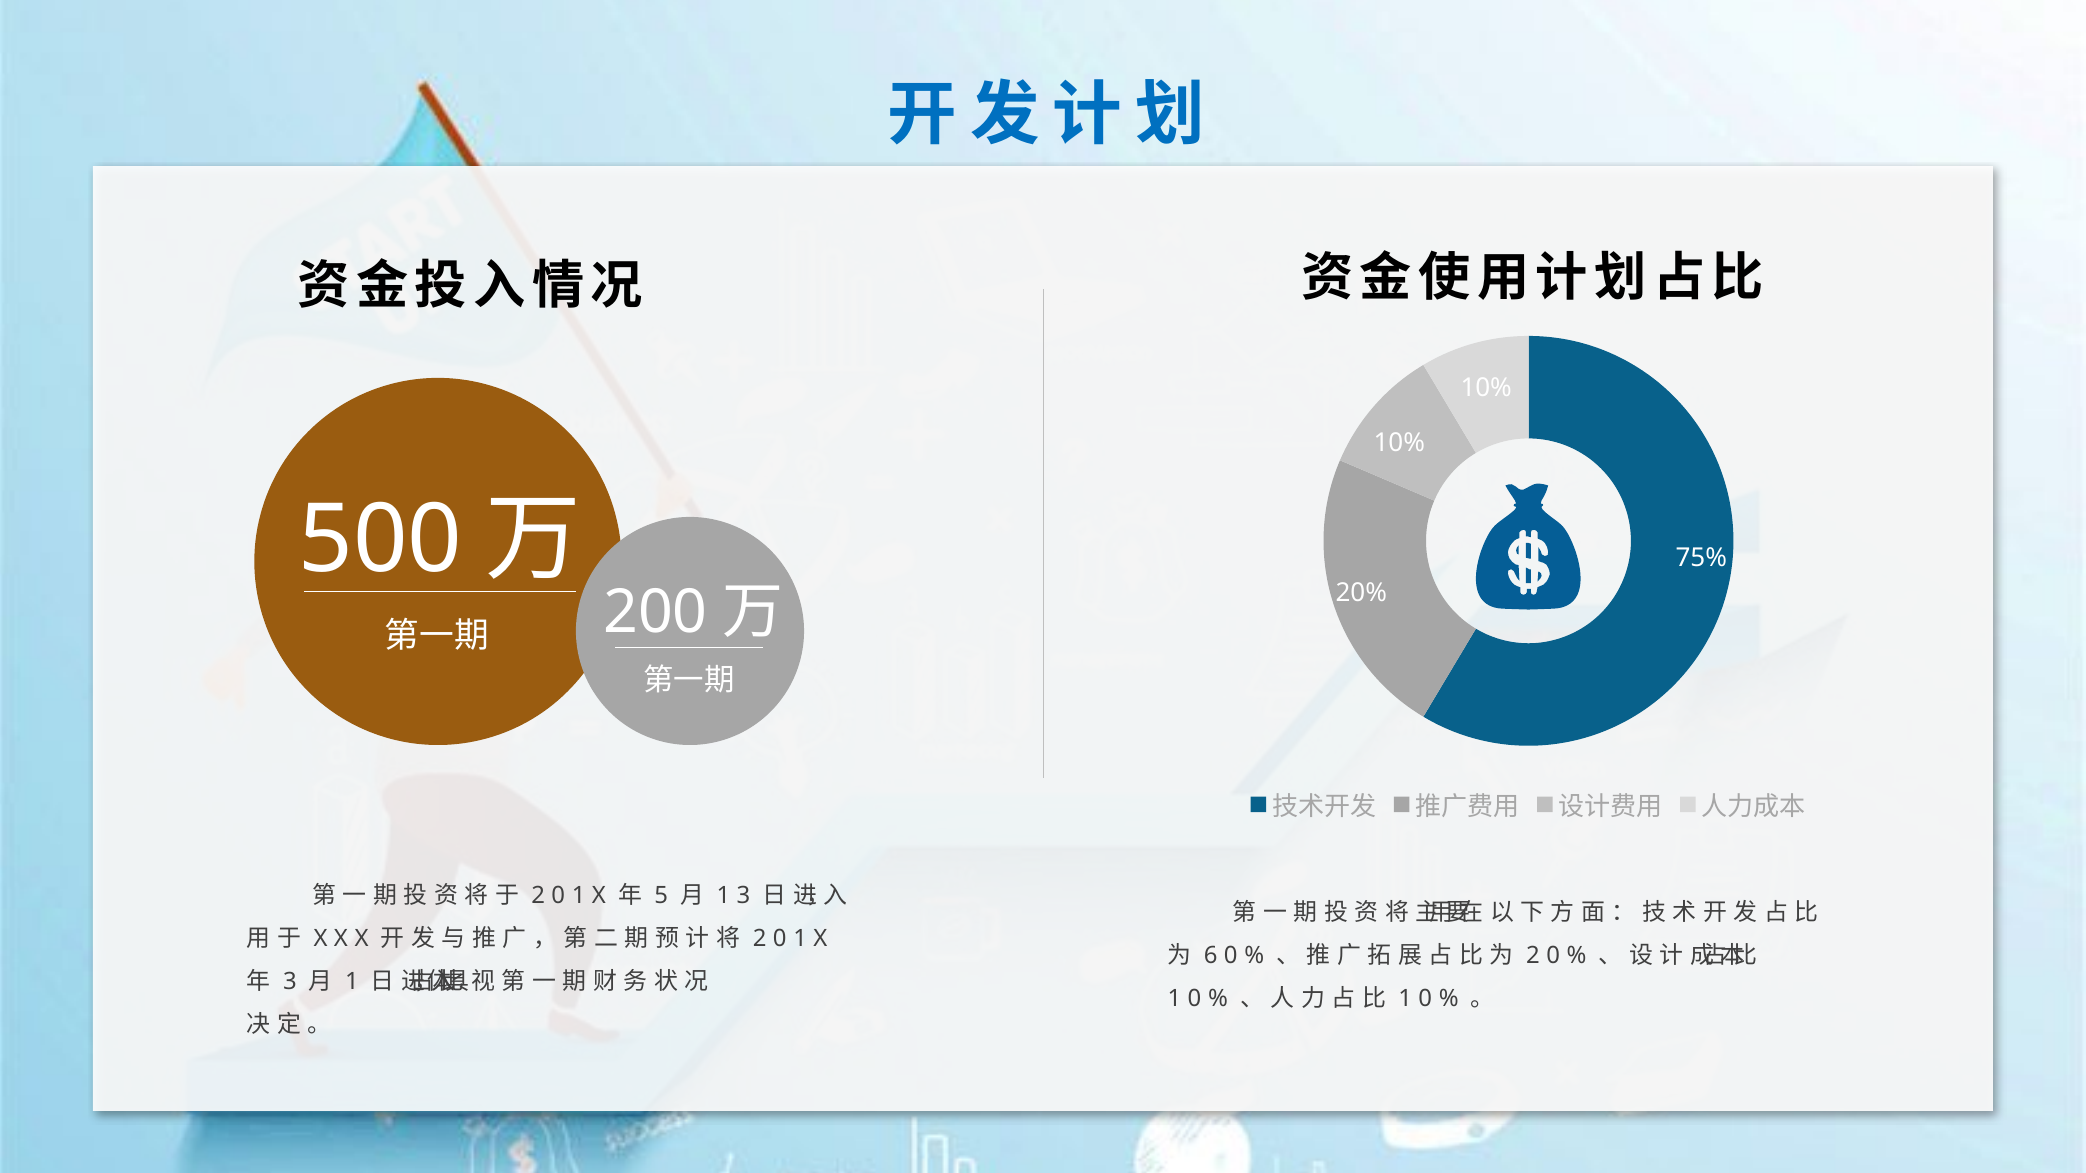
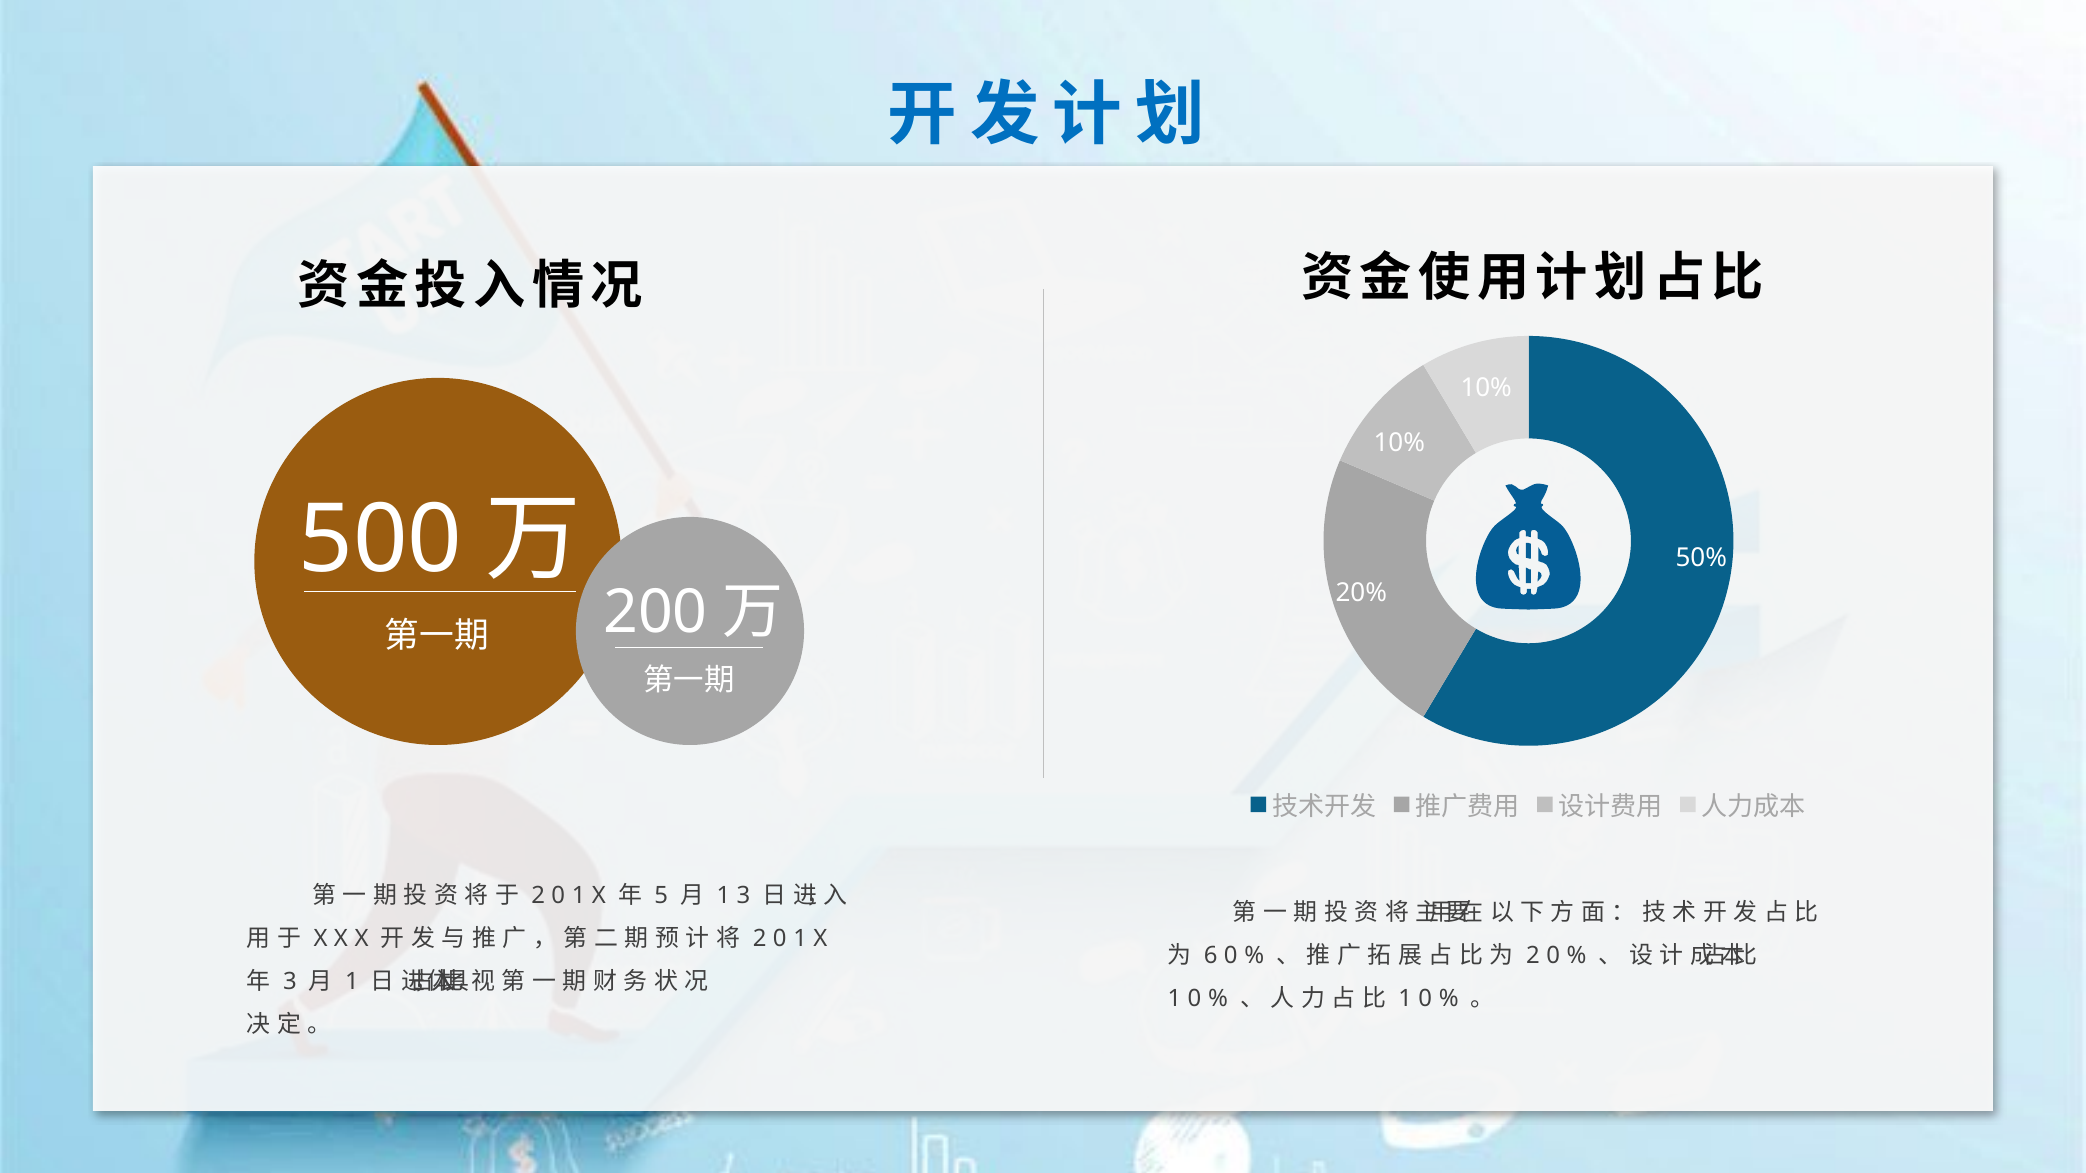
75%: 75% -> 50%
